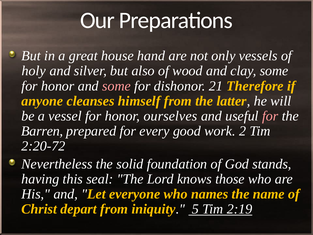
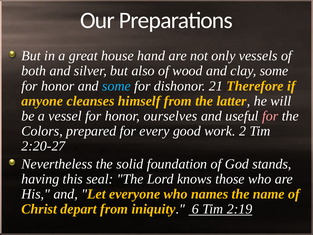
holy: holy -> both
some at (116, 86) colour: pink -> light blue
Barren: Barren -> Colors
2:20-72: 2:20-72 -> 2:20-27
5: 5 -> 6
